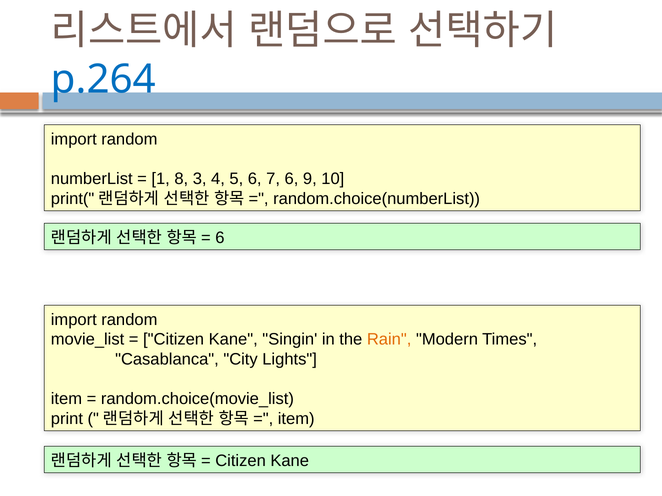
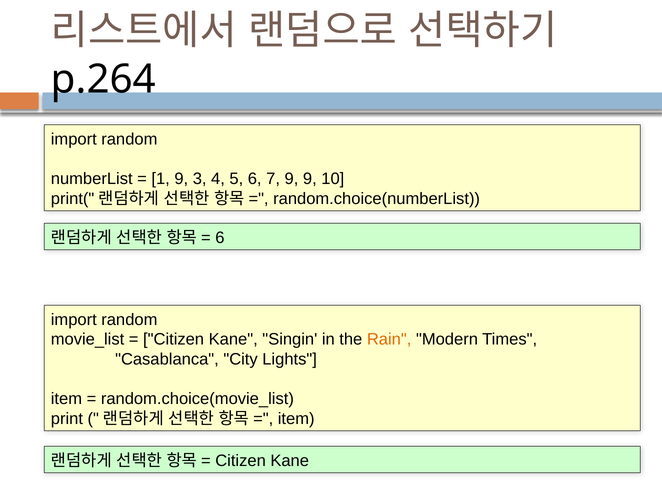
p.264 colour: blue -> black
1 8: 8 -> 9
7 6: 6 -> 9
